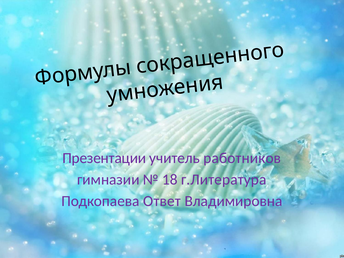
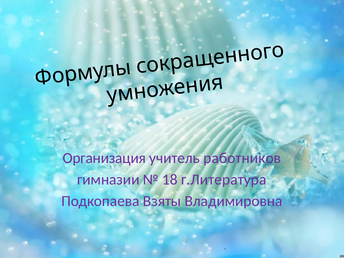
Презентации: Презентации -> Организация
Ответ: Ответ -> Взяты
